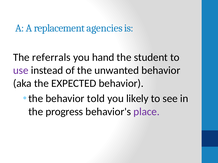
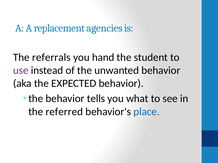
told: told -> tells
likely: likely -> what
progress: progress -> referred
place colour: purple -> blue
